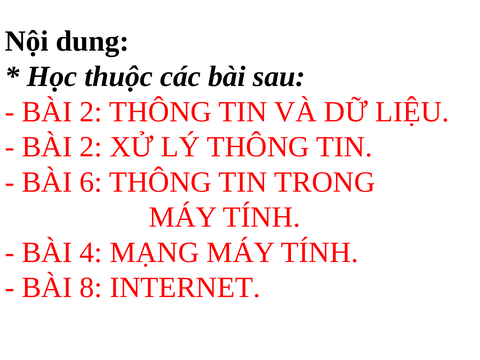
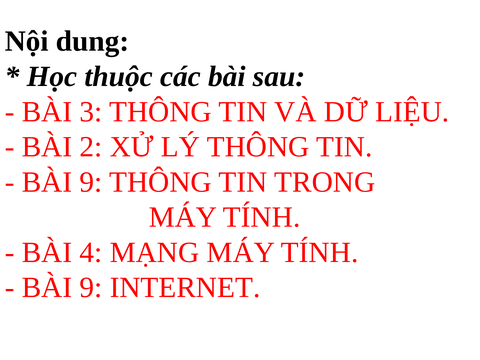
2 at (91, 112): 2 -> 3
6 at (91, 182): 6 -> 9
8 at (91, 288): 8 -> 9
